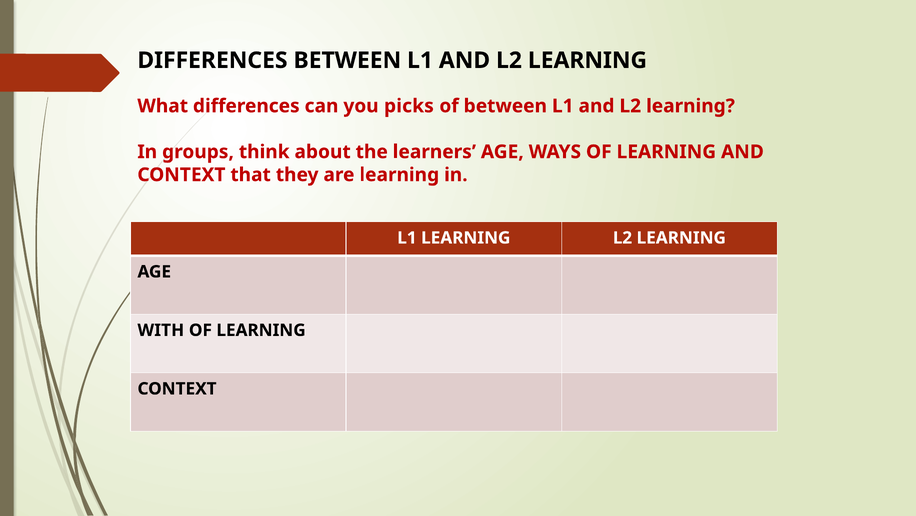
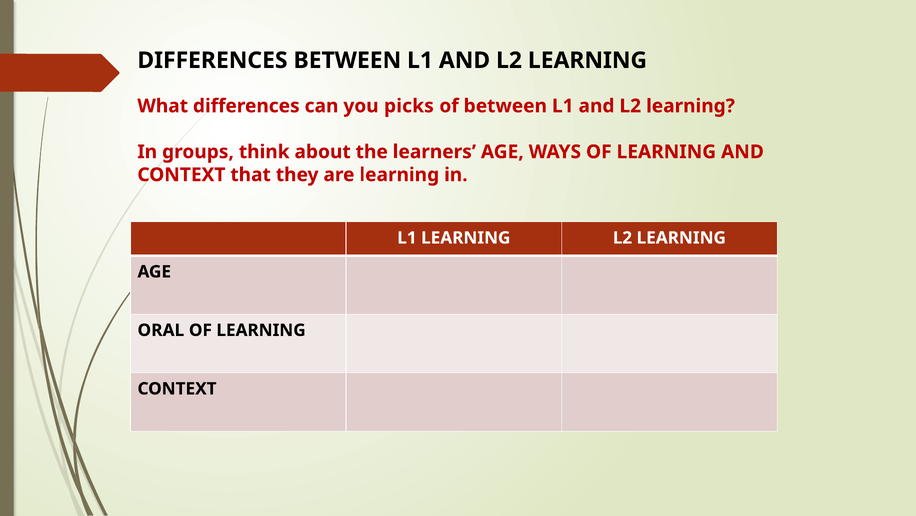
WITH: WITH -> ORAL
